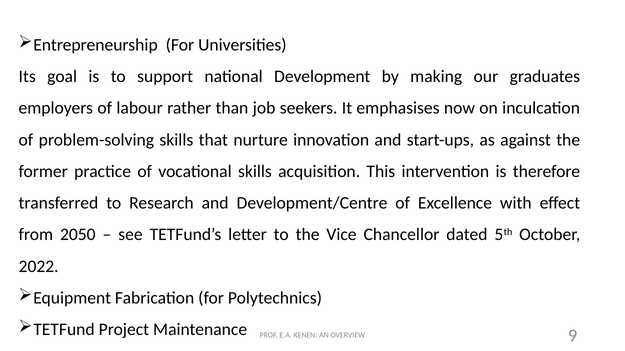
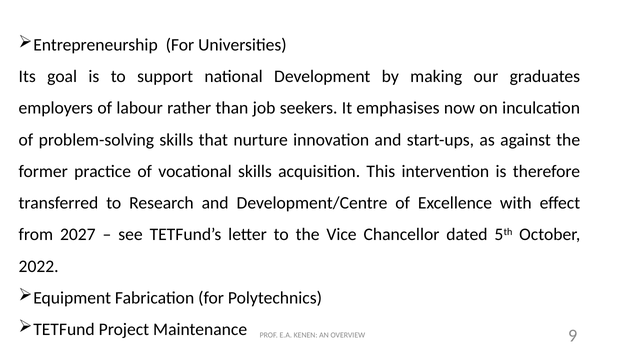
2050: 2050 -> 2027
